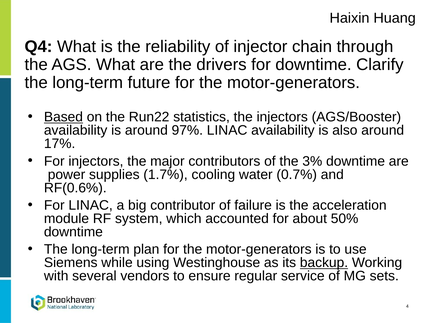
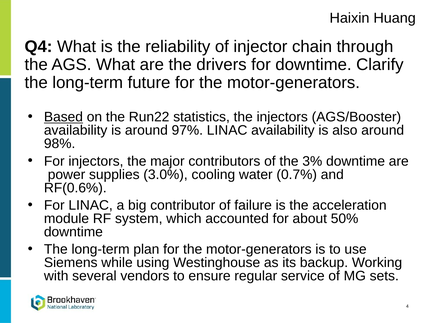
17%: 17% -> 98%
1.7%: 1.7% -> 3.0%
backup underline: present -> none
